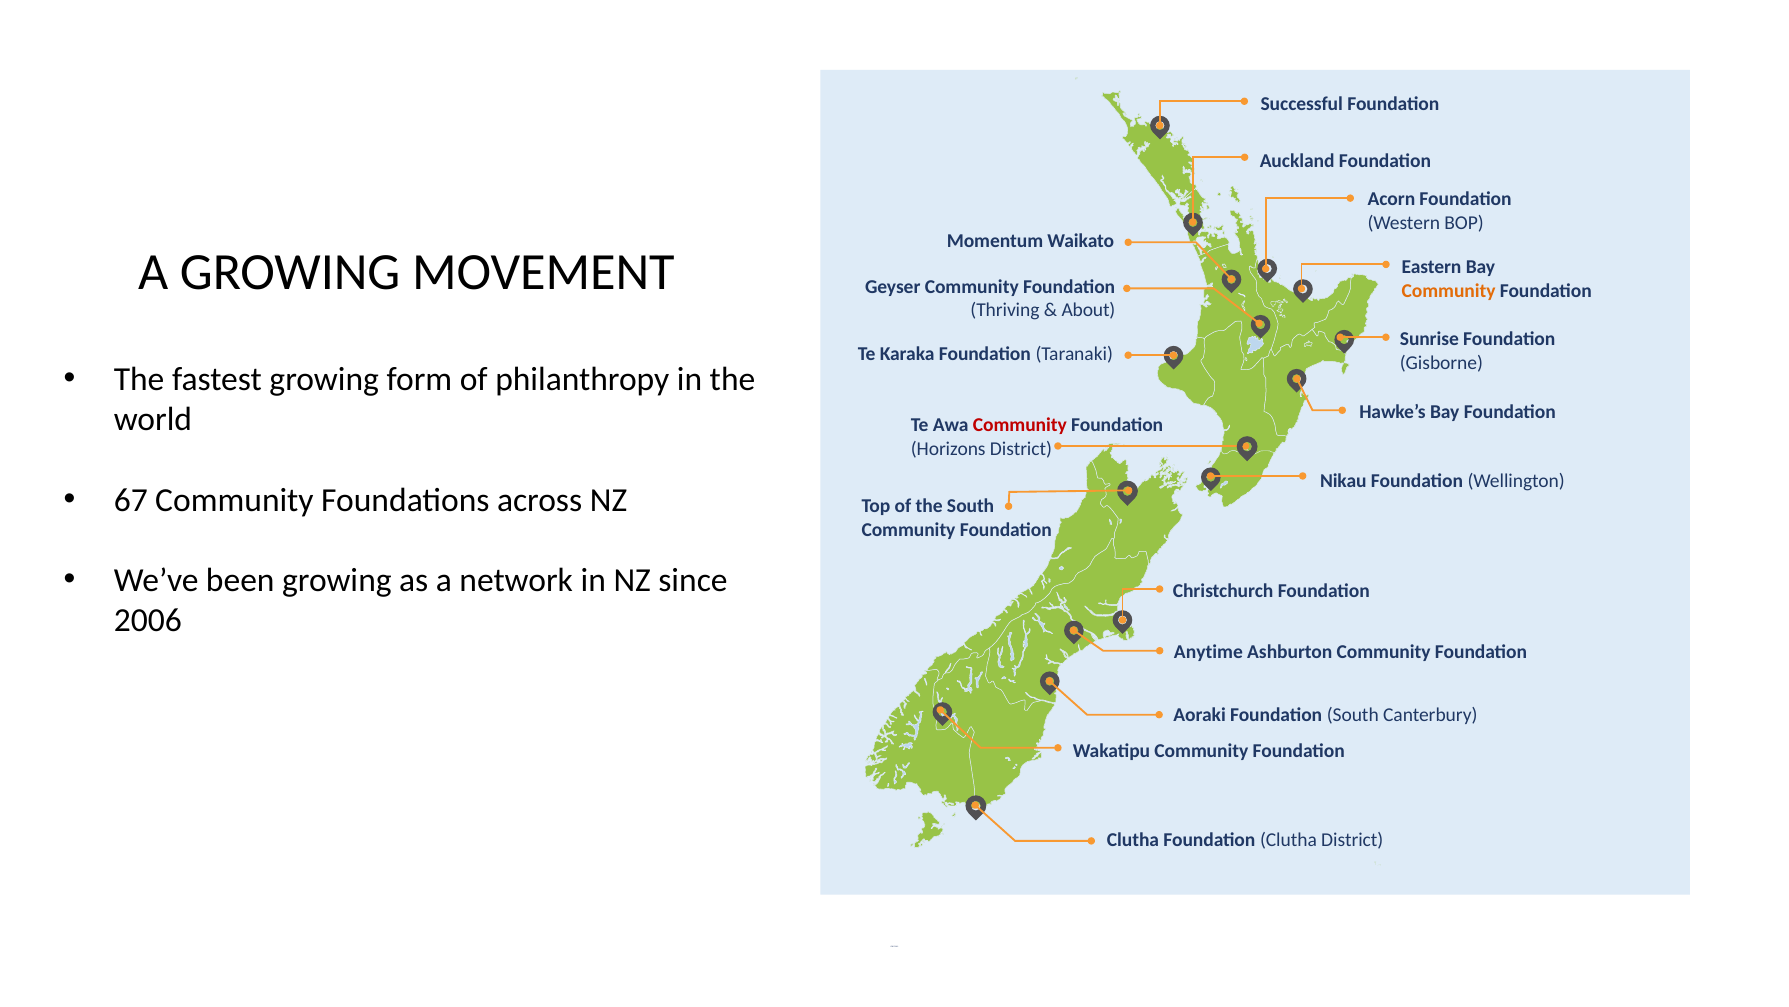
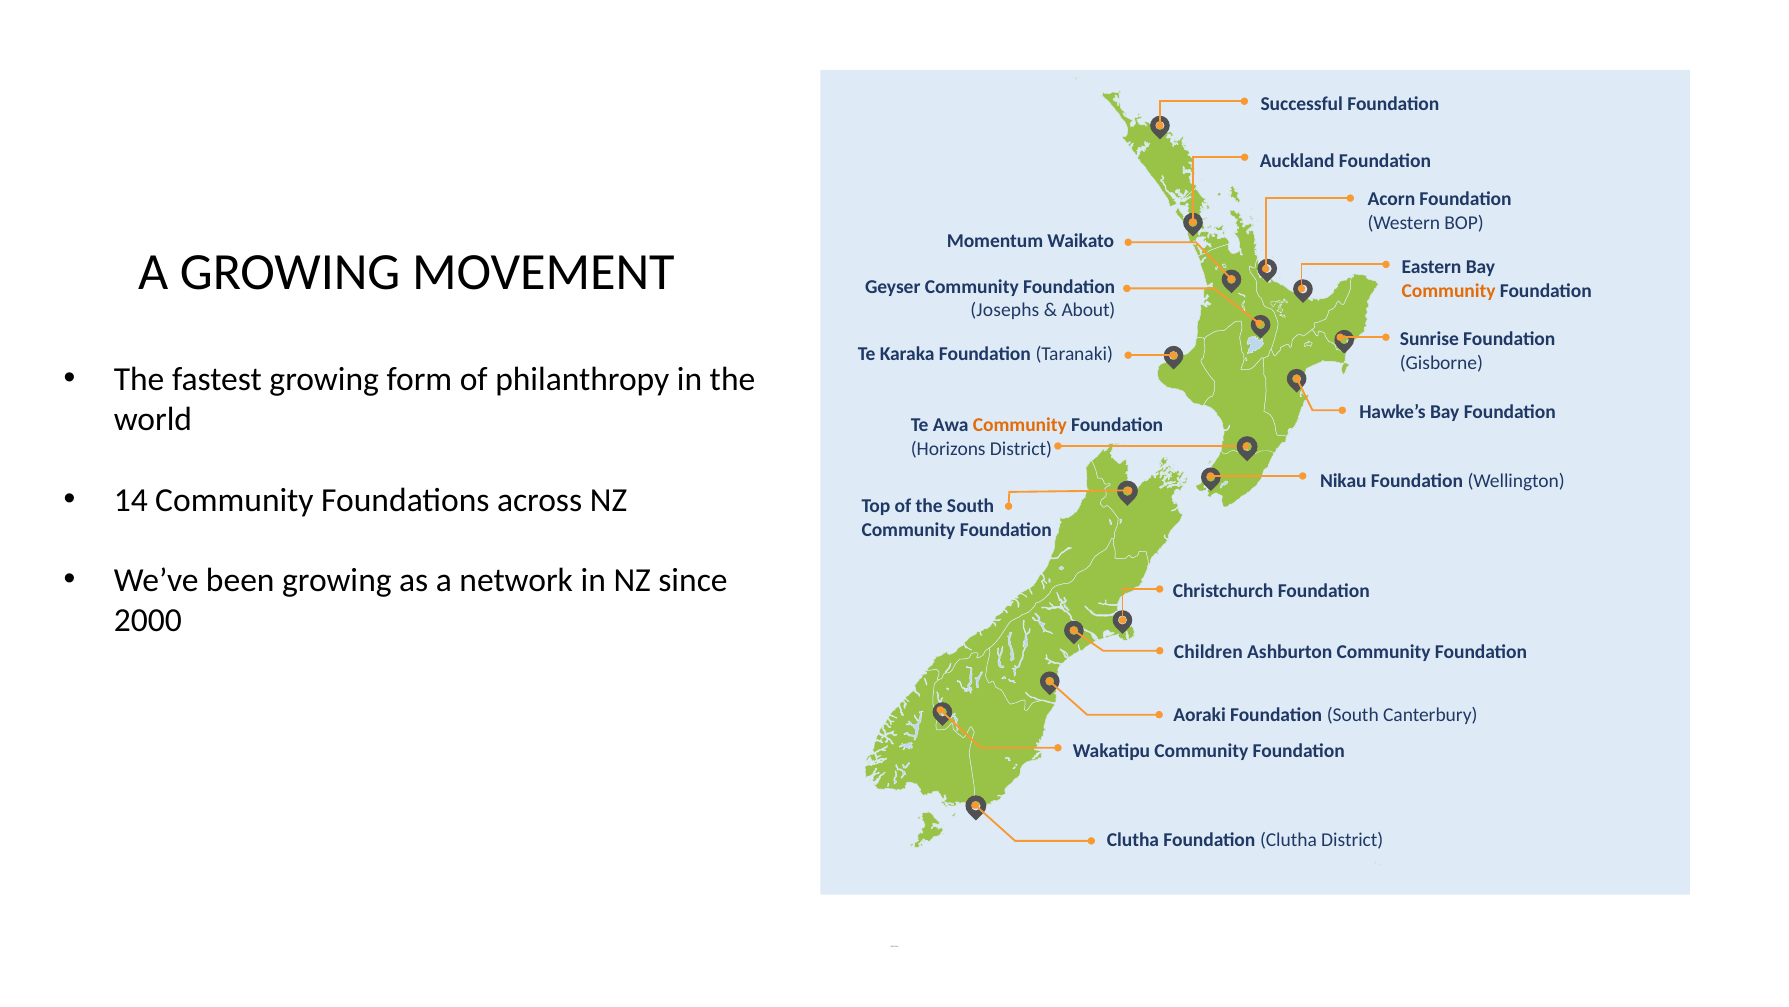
Thriving: Thriving -> Josephs
Community at (1020, 425) colour: red -> orange
67: 67 -> 14
2006: 2006 -> 2000
Anytime: Anytime -> Children
